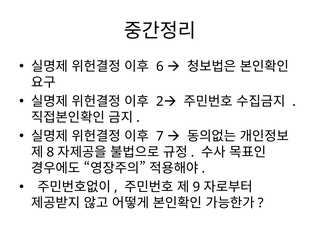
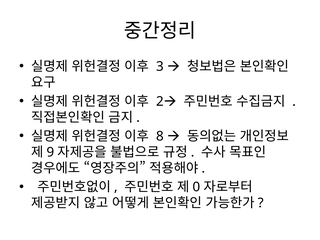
6: 6 -> 3
7: 7 -> 8
8: 8 -> 9
9: 9 -> 0
